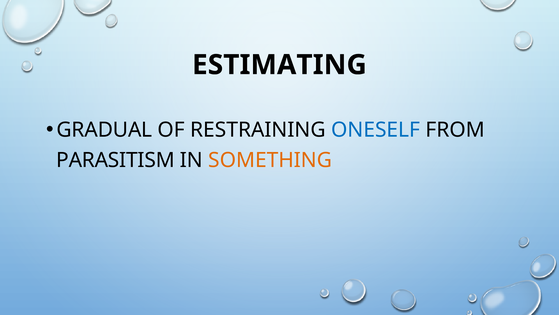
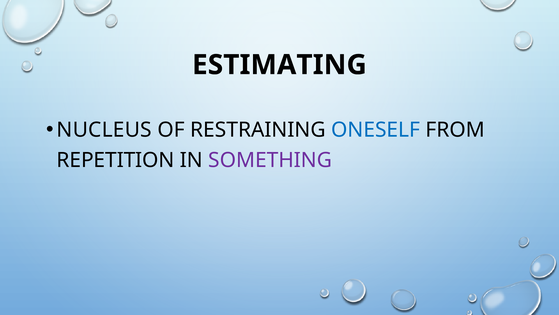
GRADUAL: GRADUAL -> NUCLEUS
PARASITISM: PARASITISM -> REPETITION
SOMETHING colour: orange -> purple
